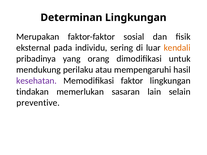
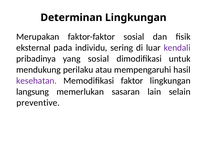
kendali colour: orange -> purple
yang orang: orang -> sosial
tindakan: tindakan -> langsung
